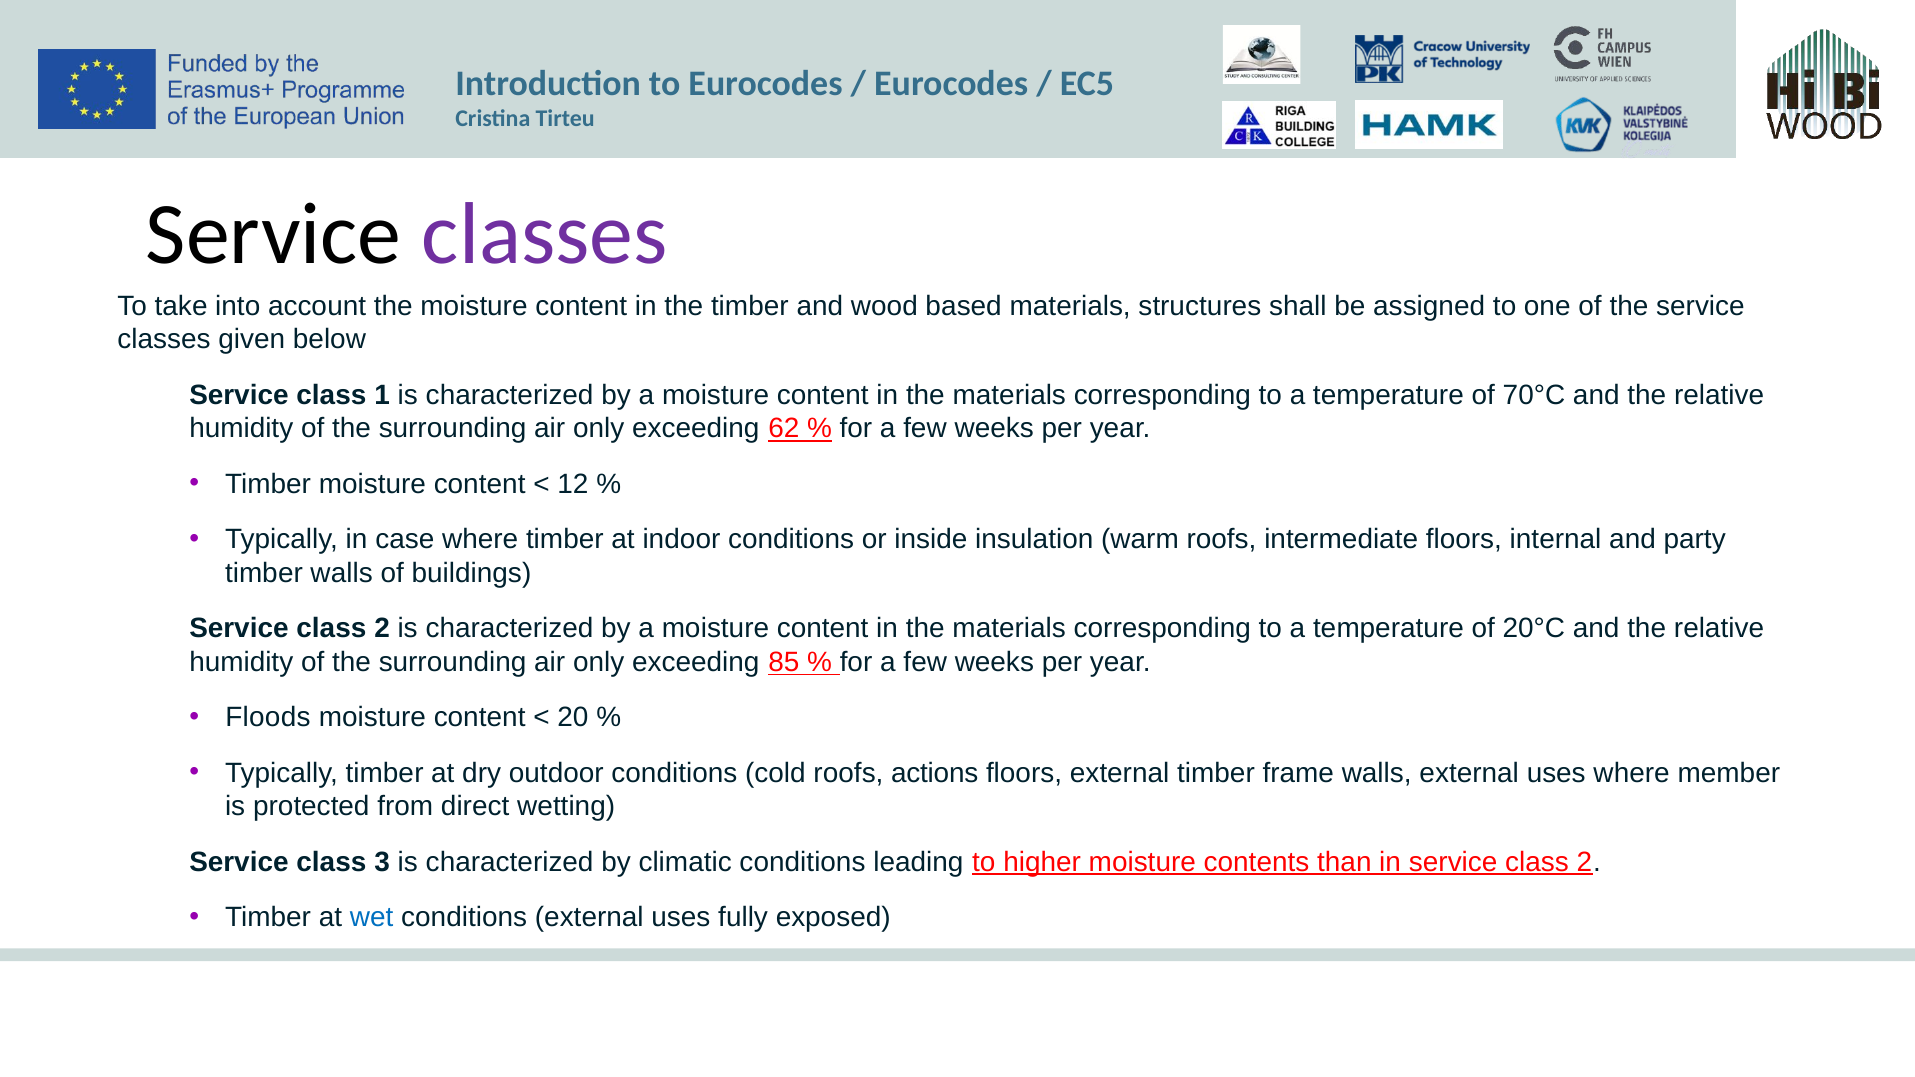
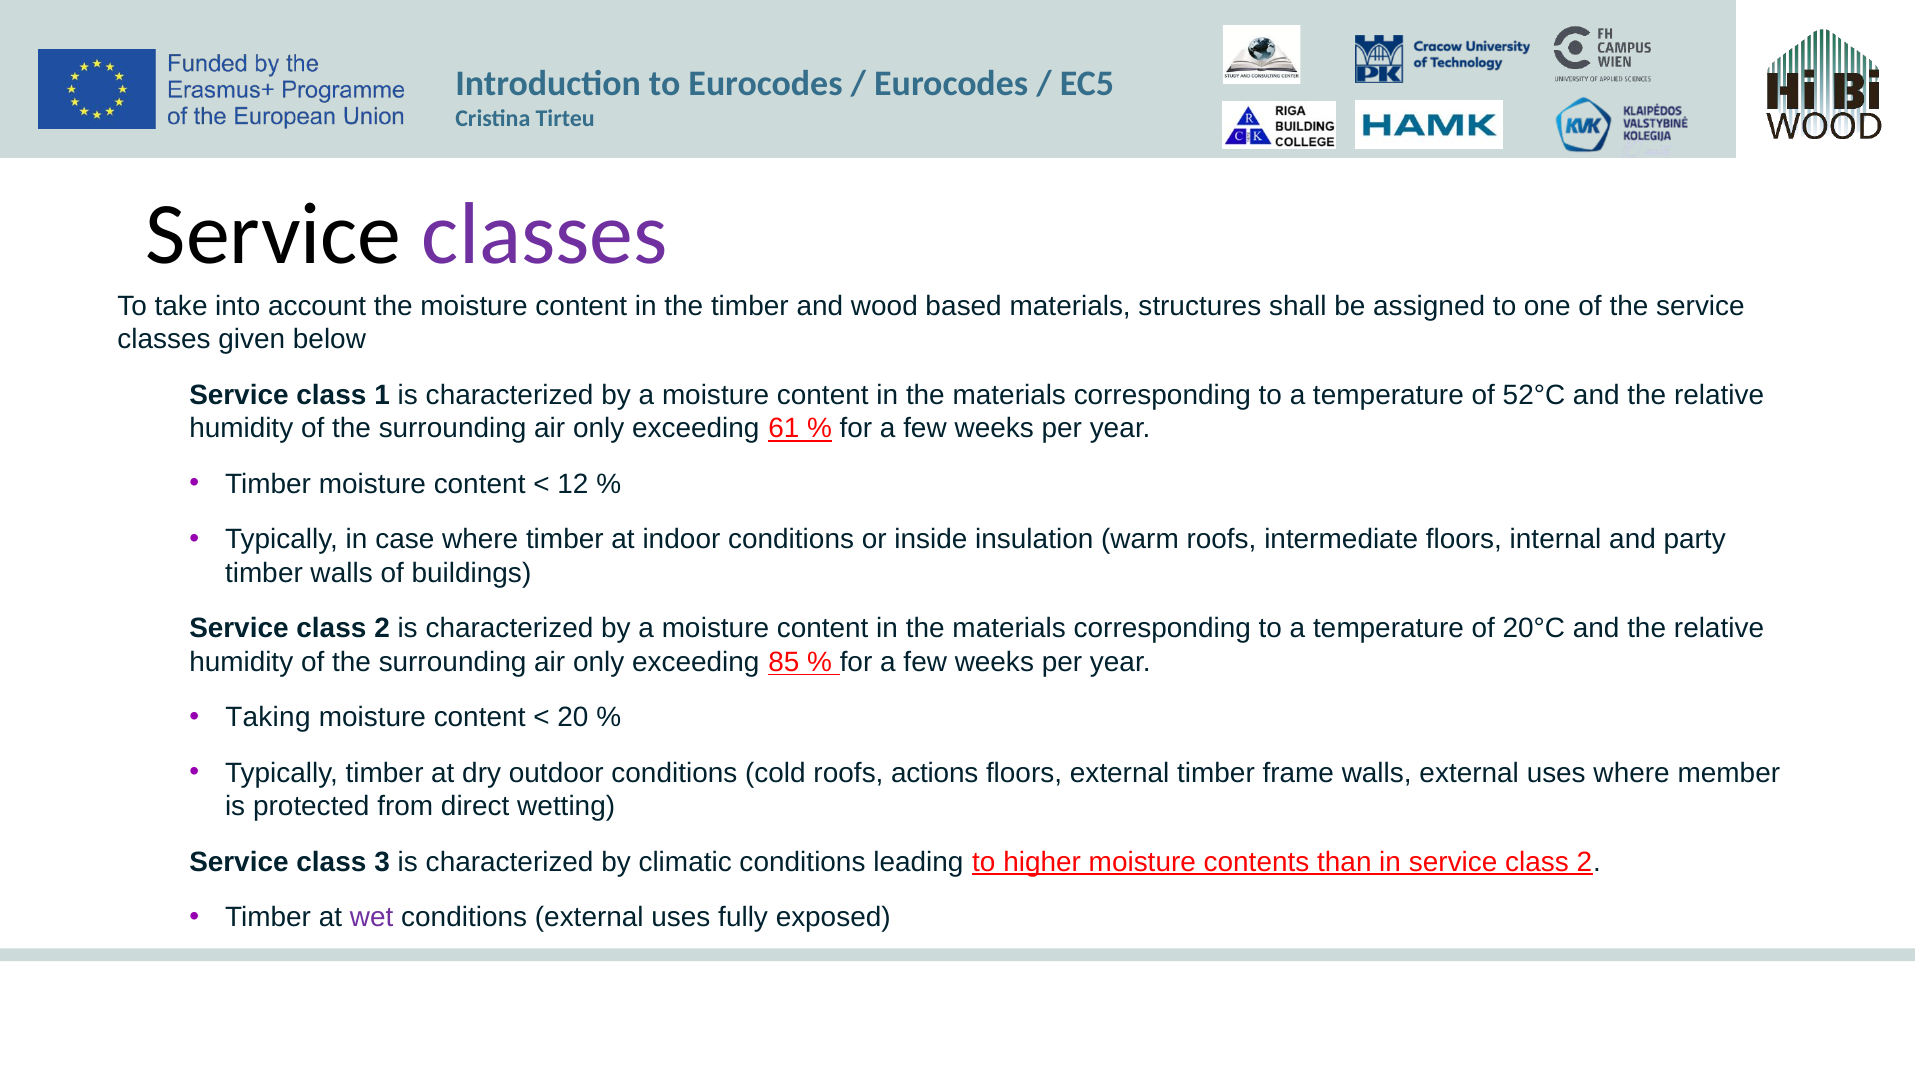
70°C: 70°C -> 52°C
62: 62 -> 61
Floods: Floods -> Taking
wet colour: blue -> purple
